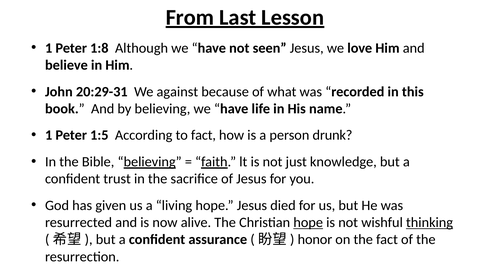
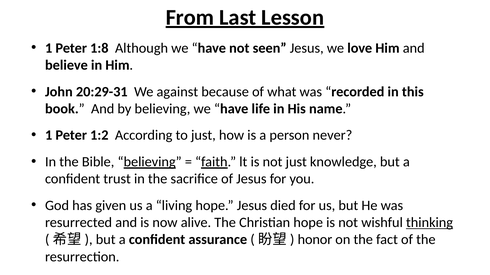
1:5: 1:5 -> 1:2
to fact: fact -> just
drunk: drunk -> never
hope at (308, 223) underline: present -> none
